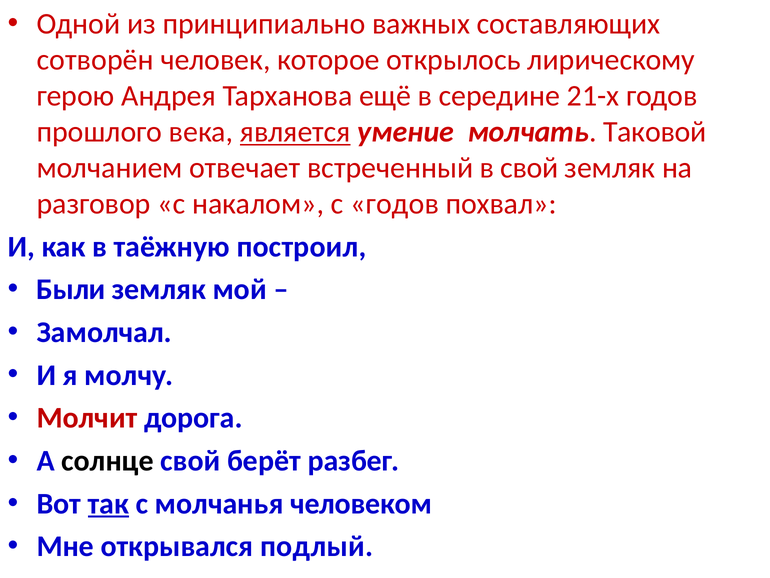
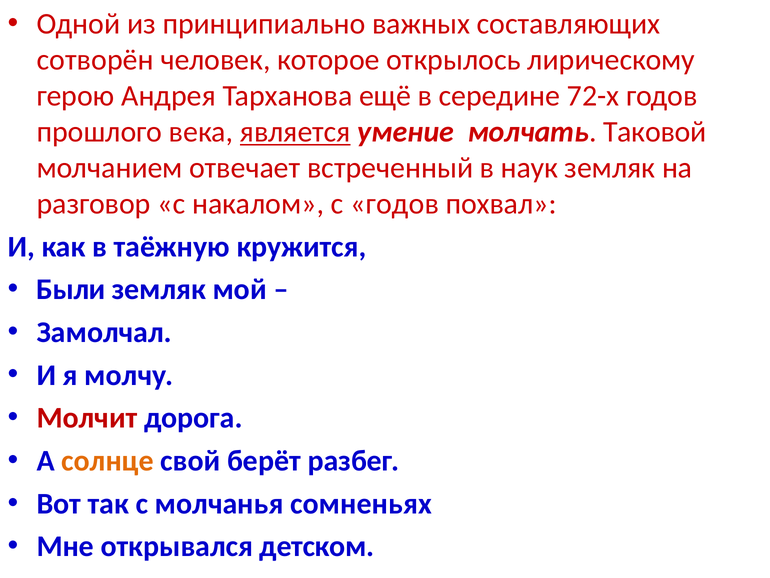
21-х: 21-х -> 72-х
в свой: свой -> наук
построил: построил -> кружится
солнце colour: black -> orange
так underline: present -> none
человеком: человеком -> сомненьях
подлый: подлый -> детском
